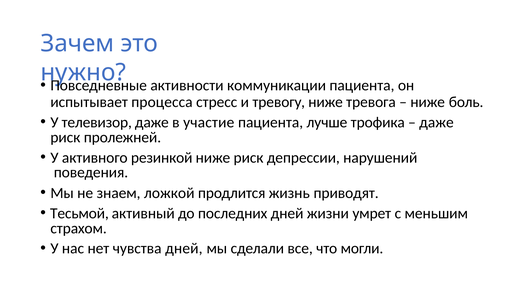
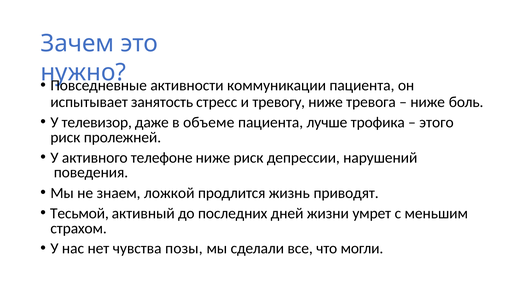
процесса: процесса -> занятость
участие: участие -> объеме
даже at (436, 122): даже -> этого
резинкой: резинкой -> телефоне
чувства дней: дней -> позы
